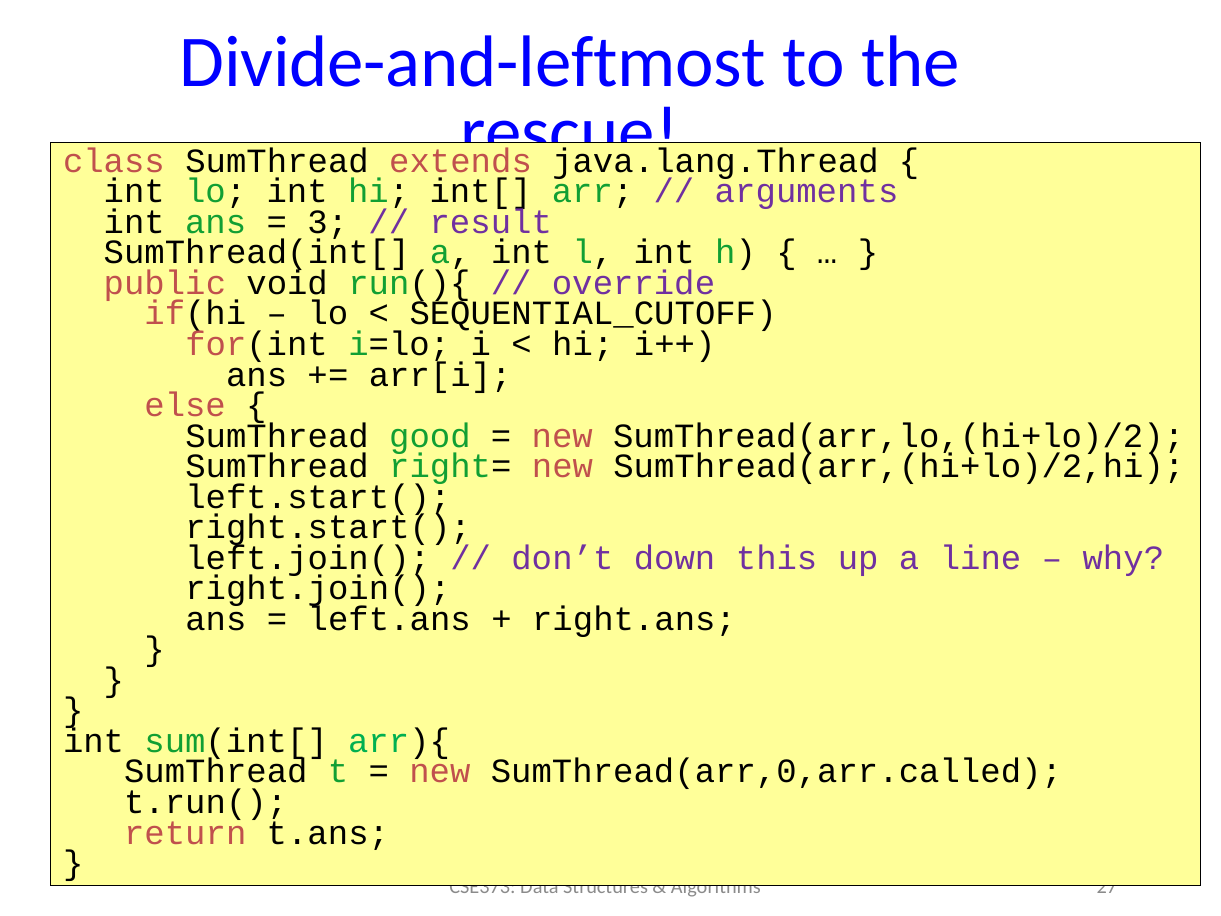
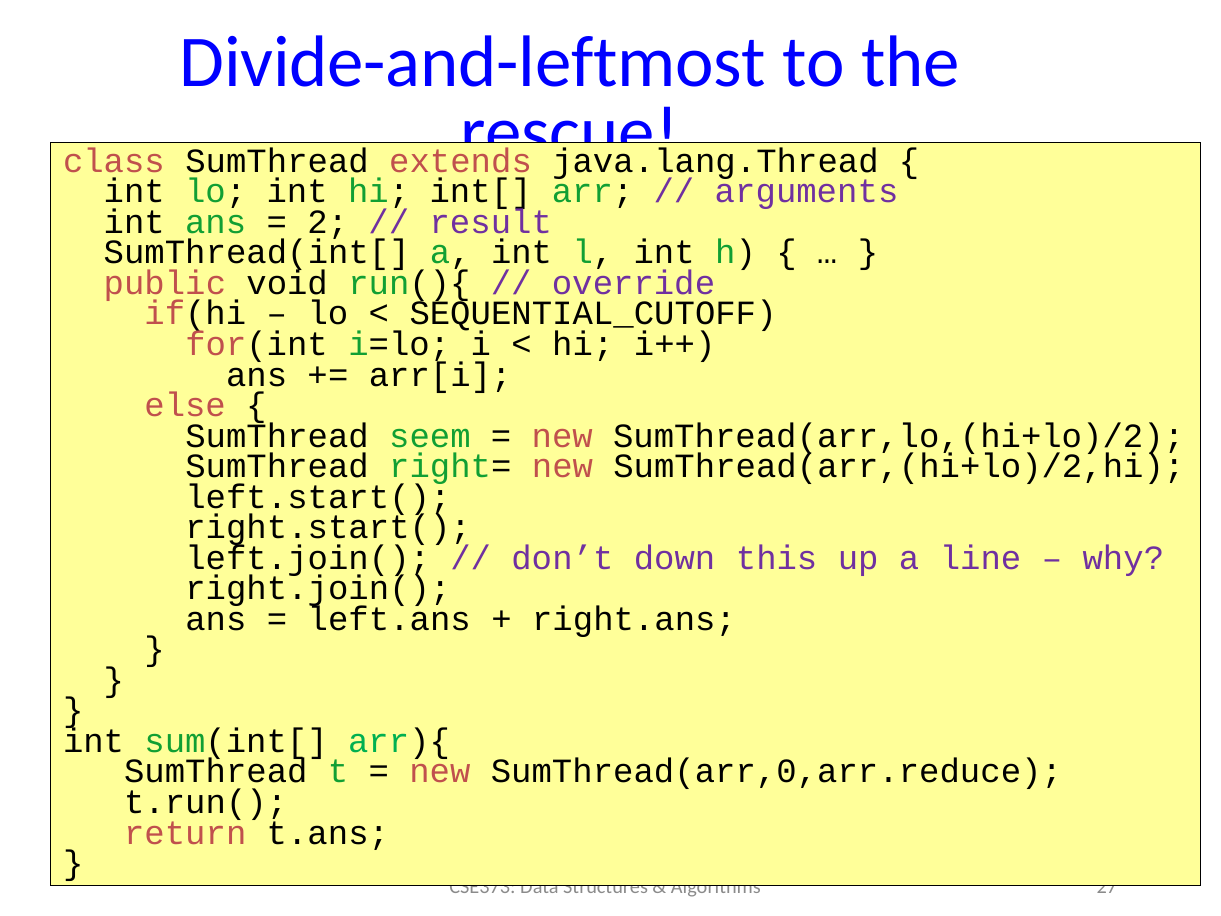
3: 3 -> 2
good: good -> seem
SumThread(arr,0,arr.called: SumThread(arr,0,arr.called -> SumThread(arr,0,arr.reduce
